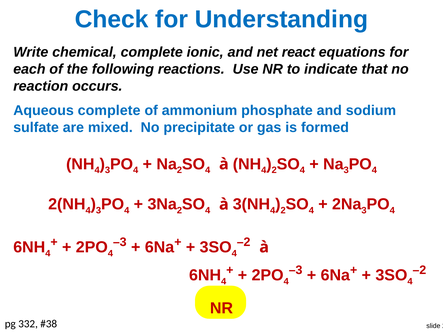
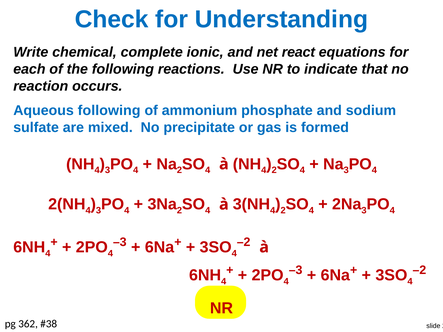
Aqueous complete: complete -> following
332: 332 -> 362
